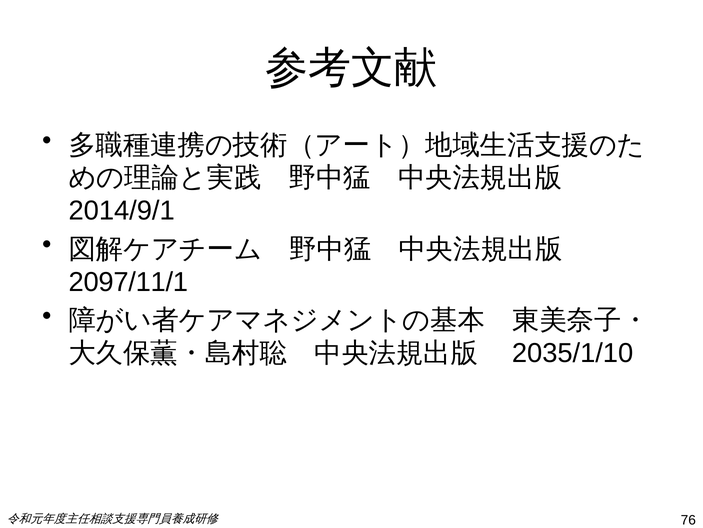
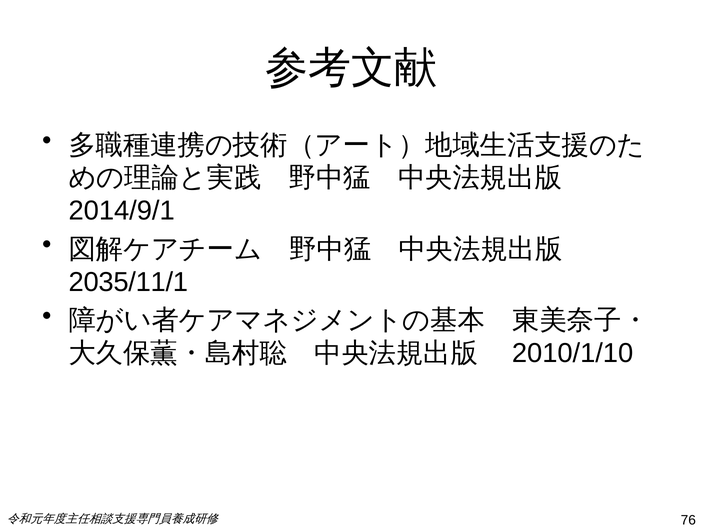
2097/11/1: 2097/11/1 -> 2035/11/1
2035/1/10: 2035/1/10 -> 2010/1/10
